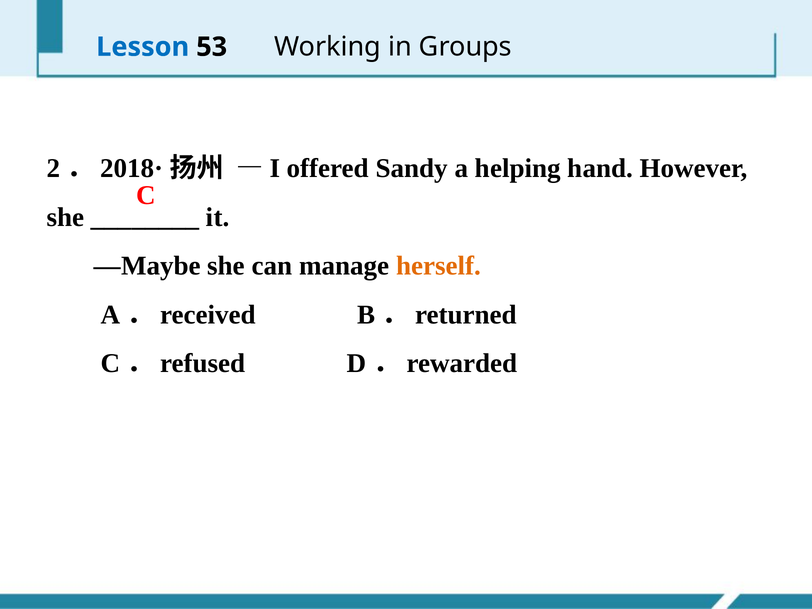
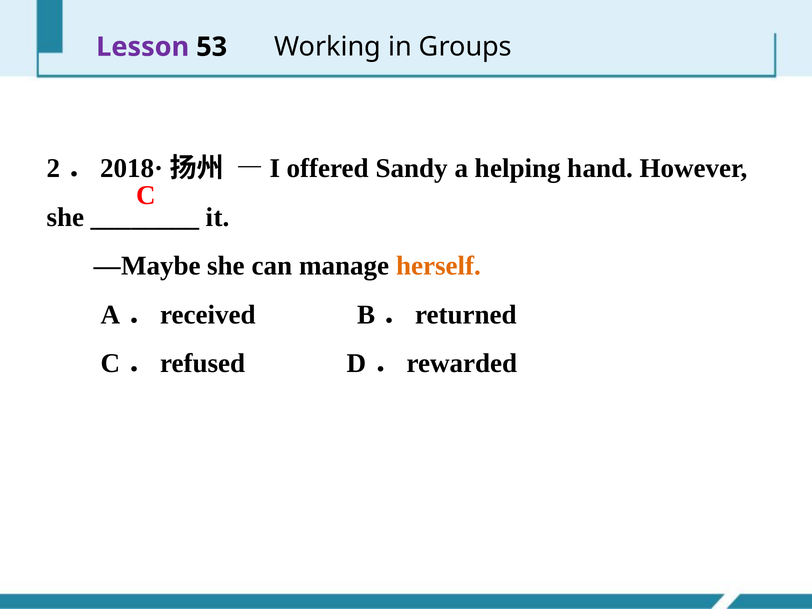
Lesson colour: blue -> purple
